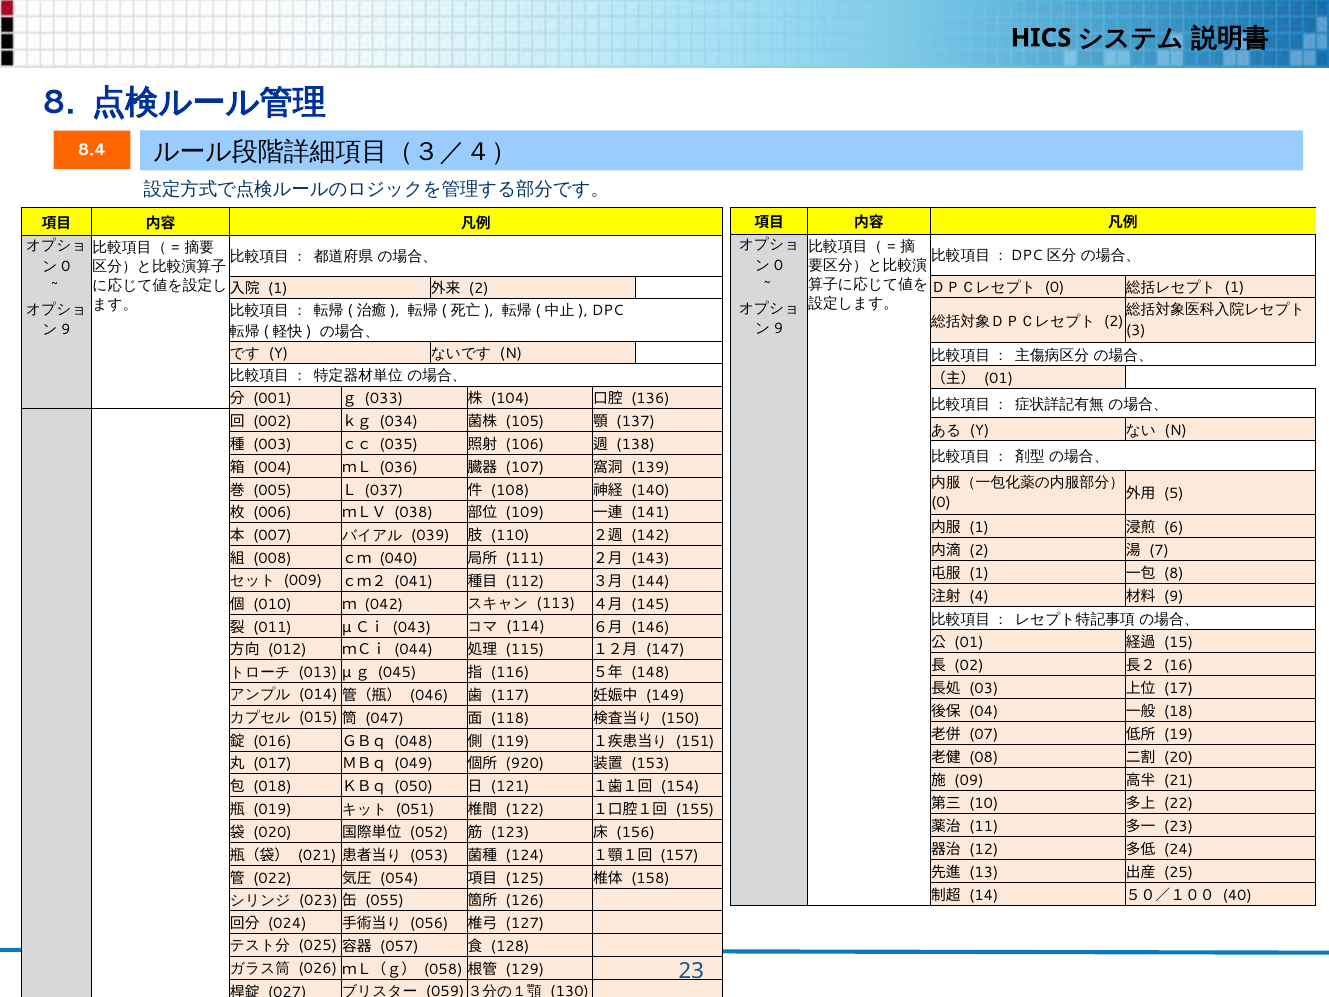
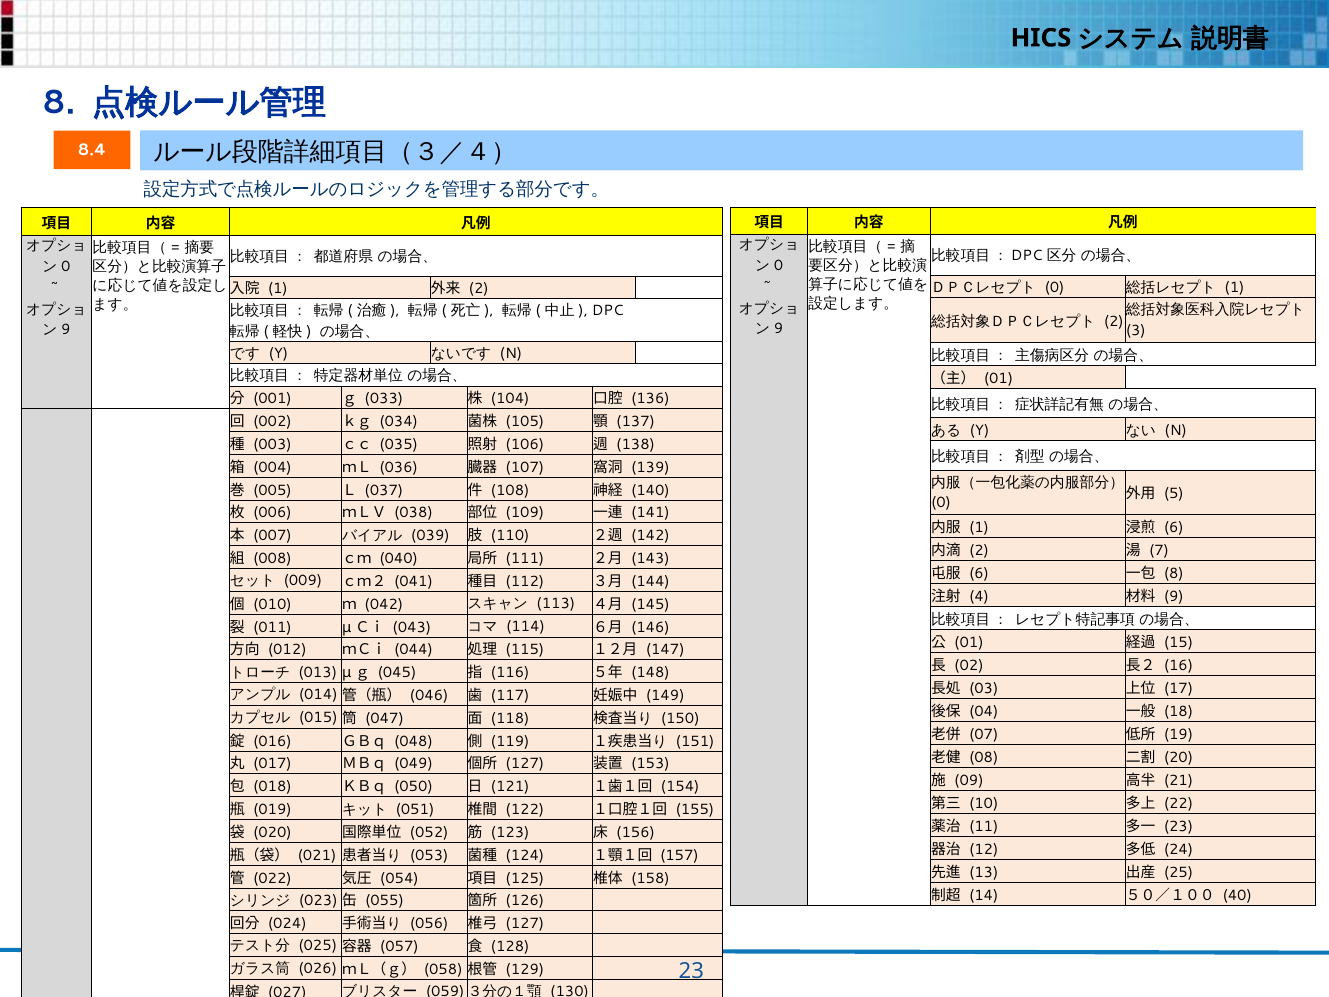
1 at (979, 574): 1 -> 6
920 at (525, 764): 920 -> 127
